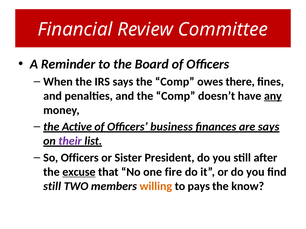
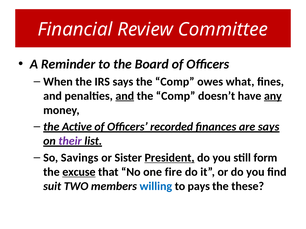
there: there -> what
and at (125, 96) underline: none -> present
business: business -> recorded
So Officers: Officers -> Savings
President underline: none -> present
after: after -> form
still at (52, 187): still -> suit
willing colour: orange -> blue
know: know -> these
